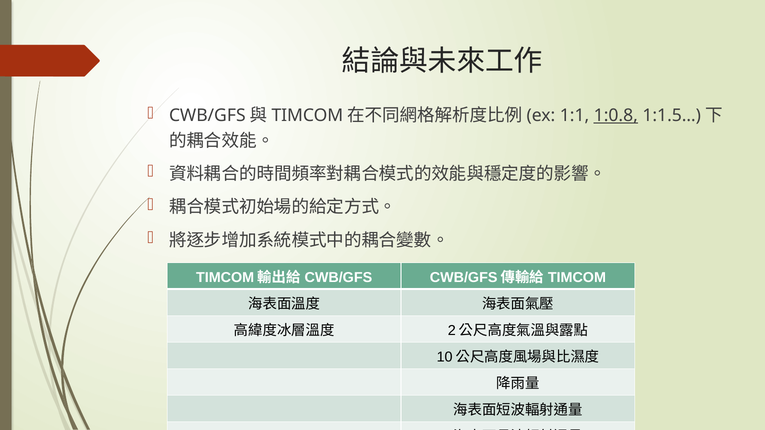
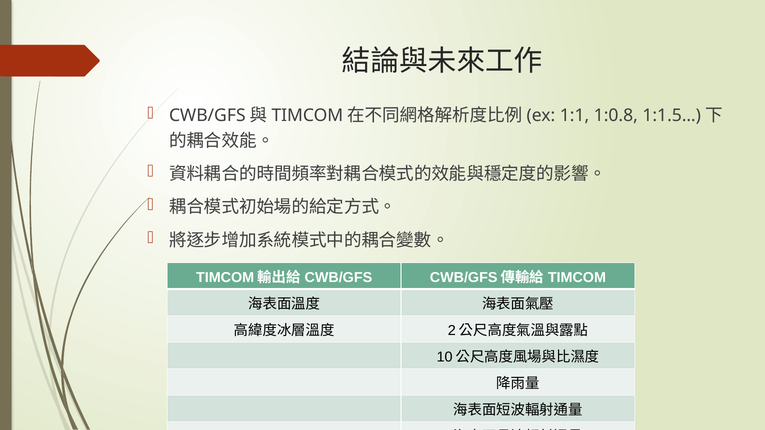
1:0.8 underline: present -> none
